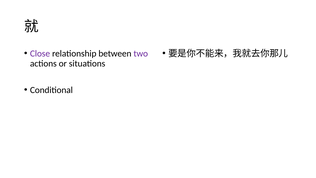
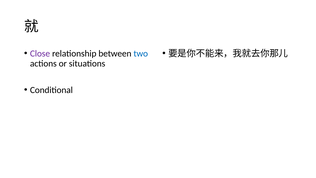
two colour: purple -> blue
